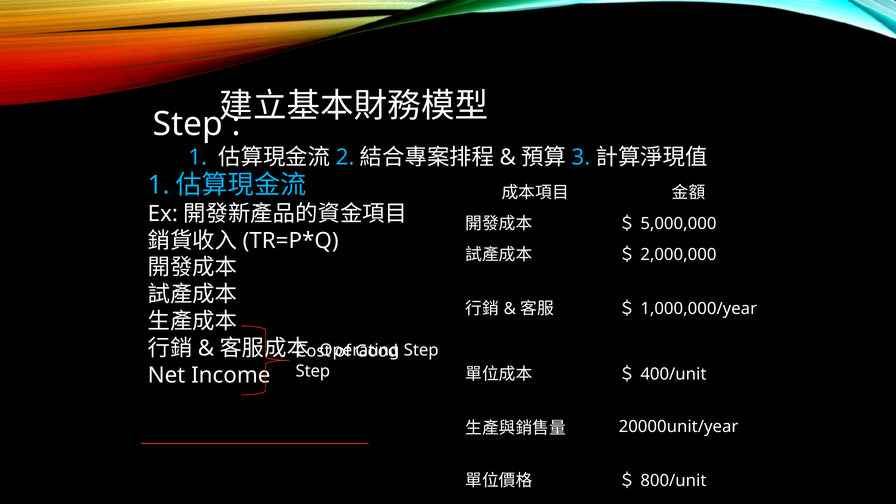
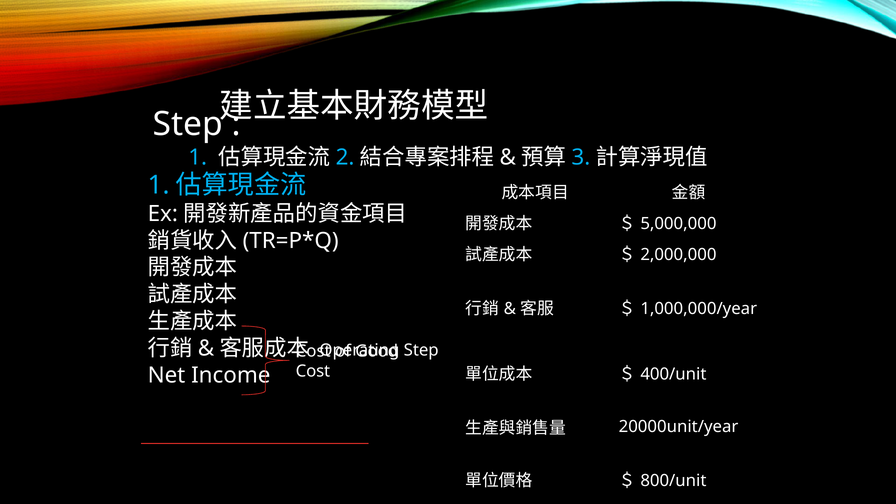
Step at (313, 371): Step -> Cost
